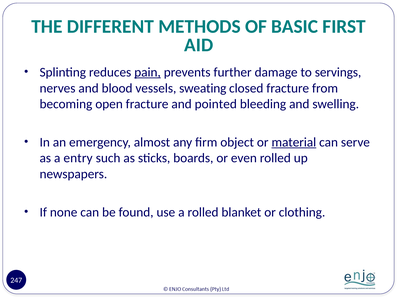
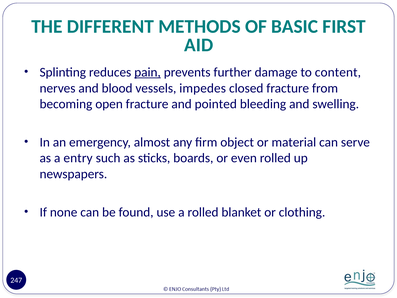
servings: servings -> content
sweating: sweating -> impedes
material underline: present -> none
